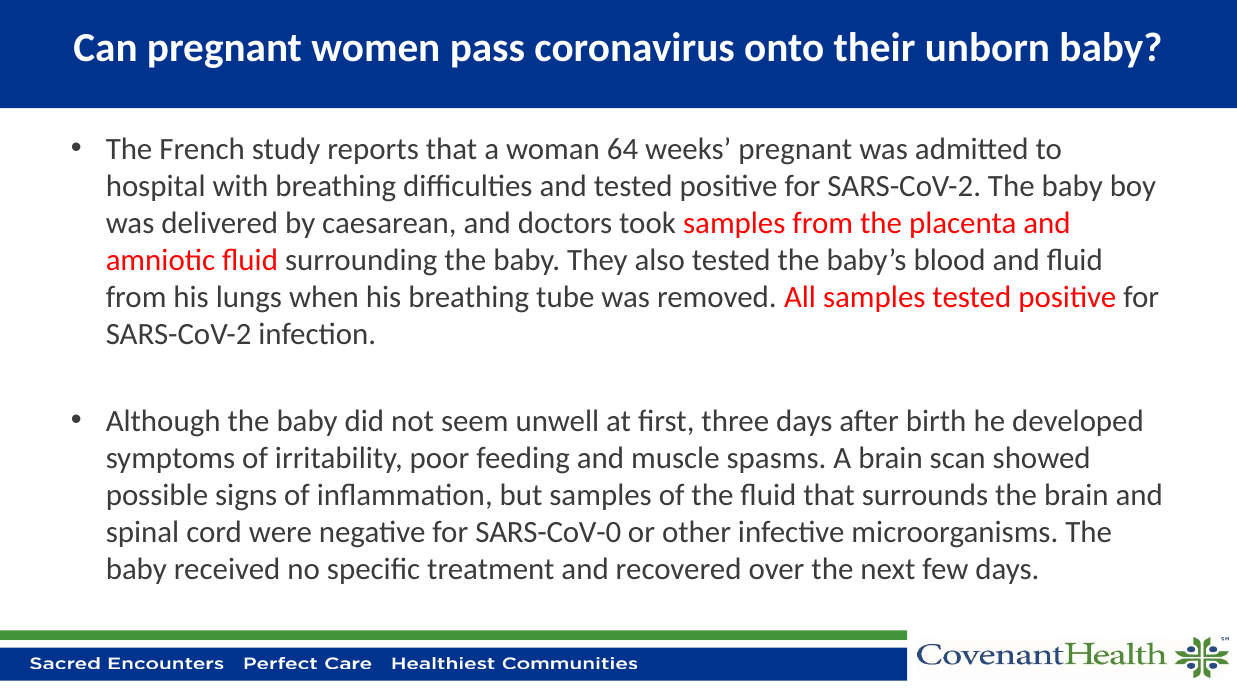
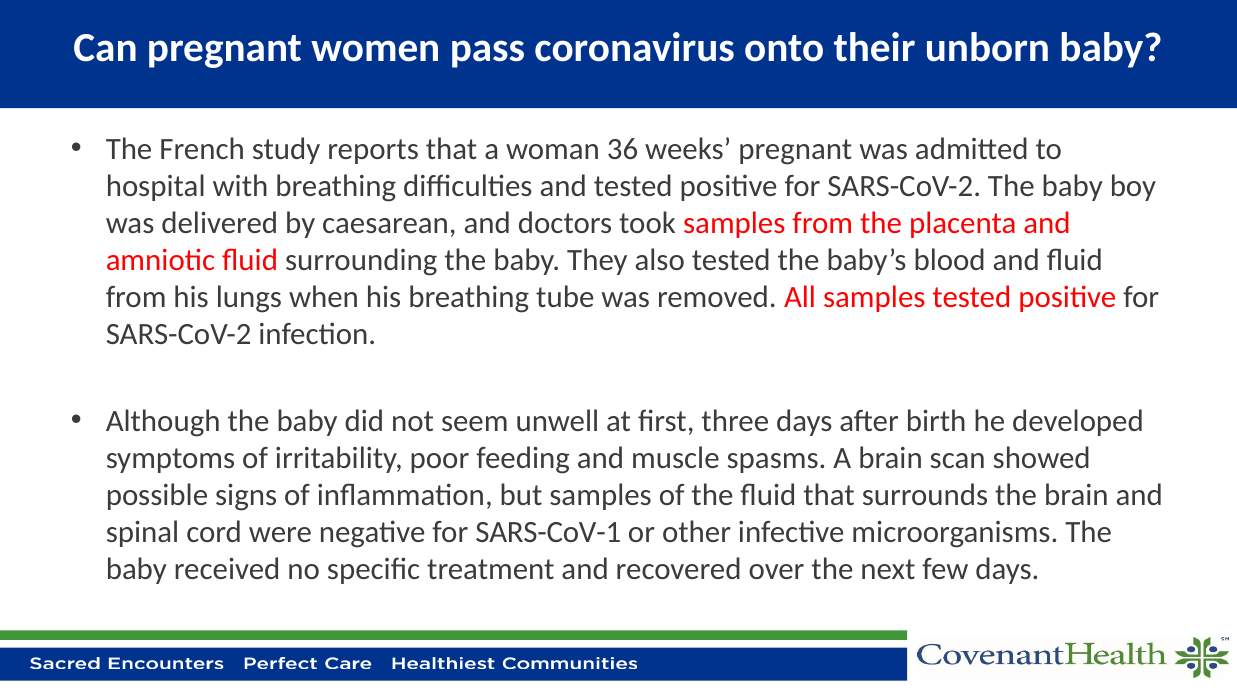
64: 64 -> 36
SARS-CoV-0: SARS-CoV-0 -> SARS-CoV-1
